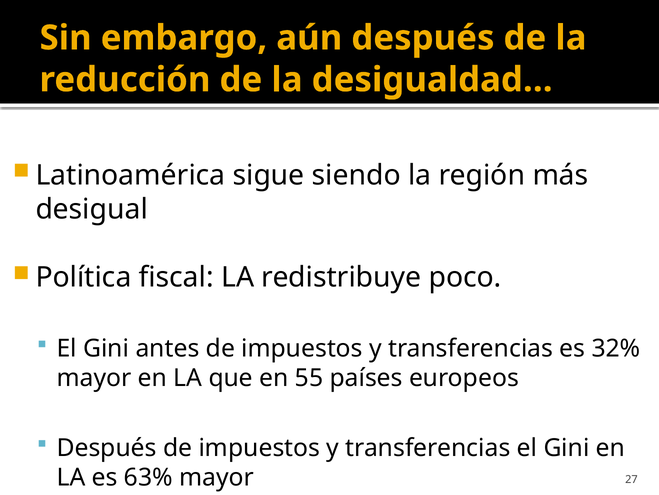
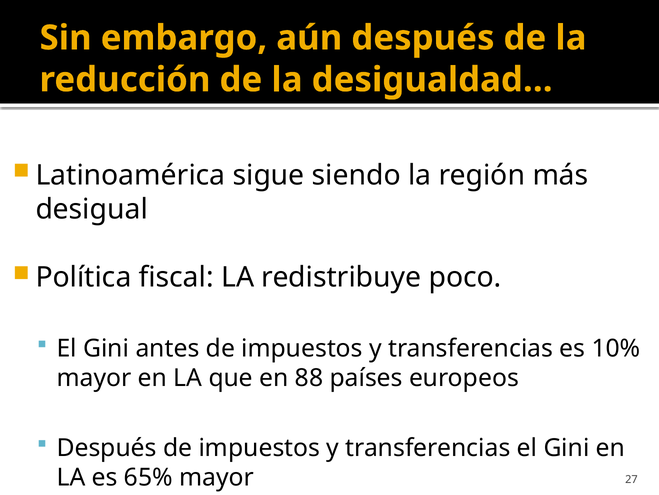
32%: 32% -> 10%
55: 55 -> 88
63%: 63% -> 65%
